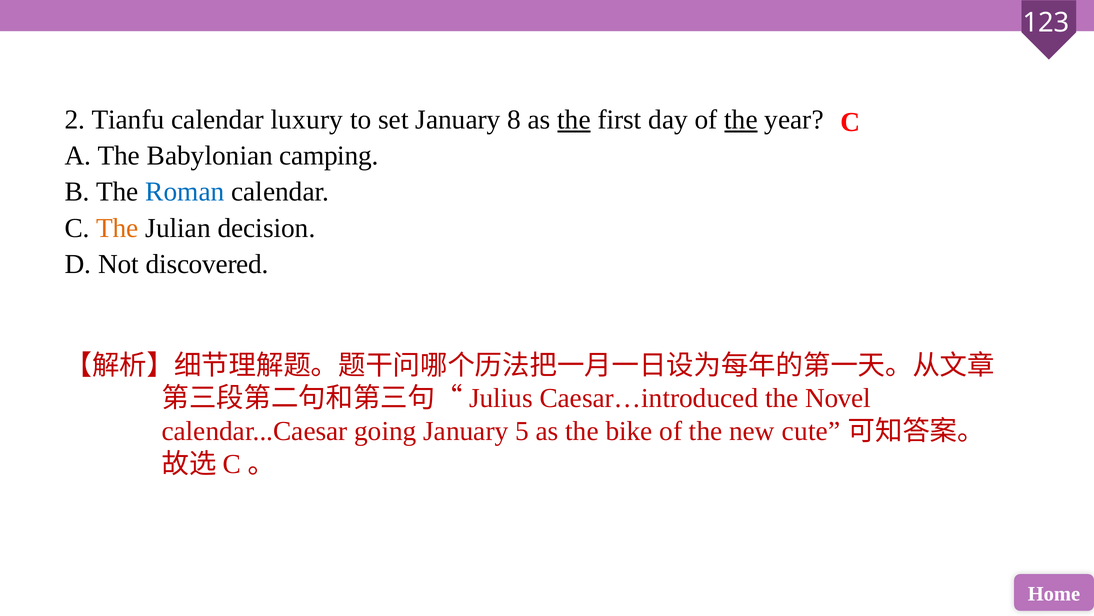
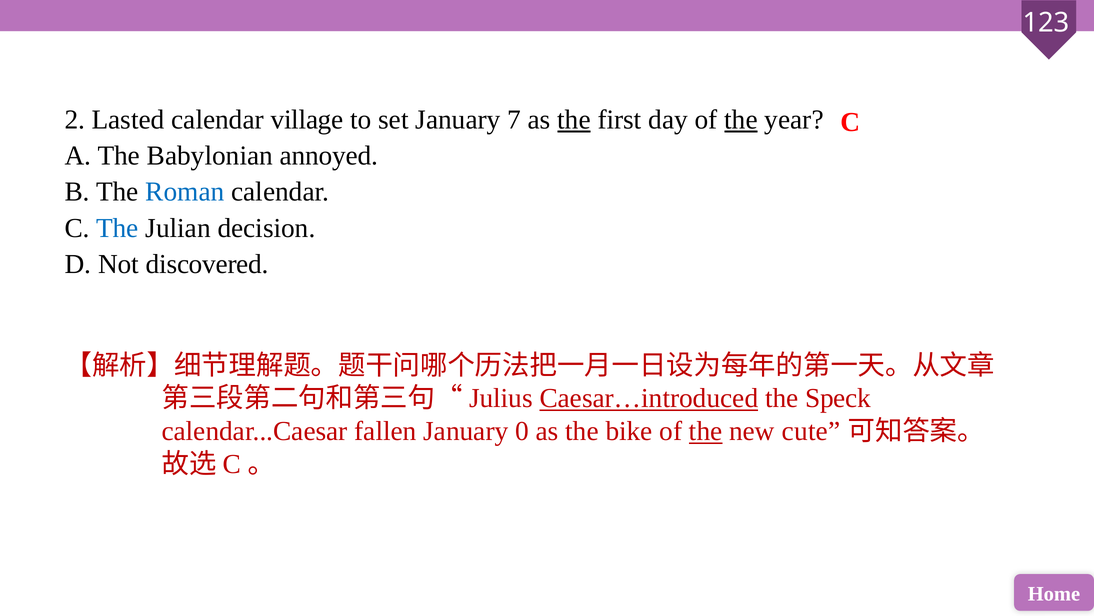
Tianfu: Tianfu -> Lasted
luxury: luxury -> village
8: 8 -> 7
camping: camping -> annoyed
The at (117, 228) colour: orange -> blue
Caesar…introduced underline: none -> present
Novel: Novel -> Speck
going: going -> fallen
5: 5 -> 0
the at (706, 431) underline: none -> present
